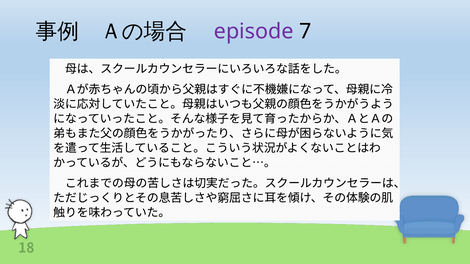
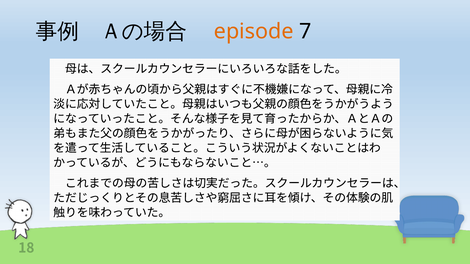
episode colour: purple -> orange
